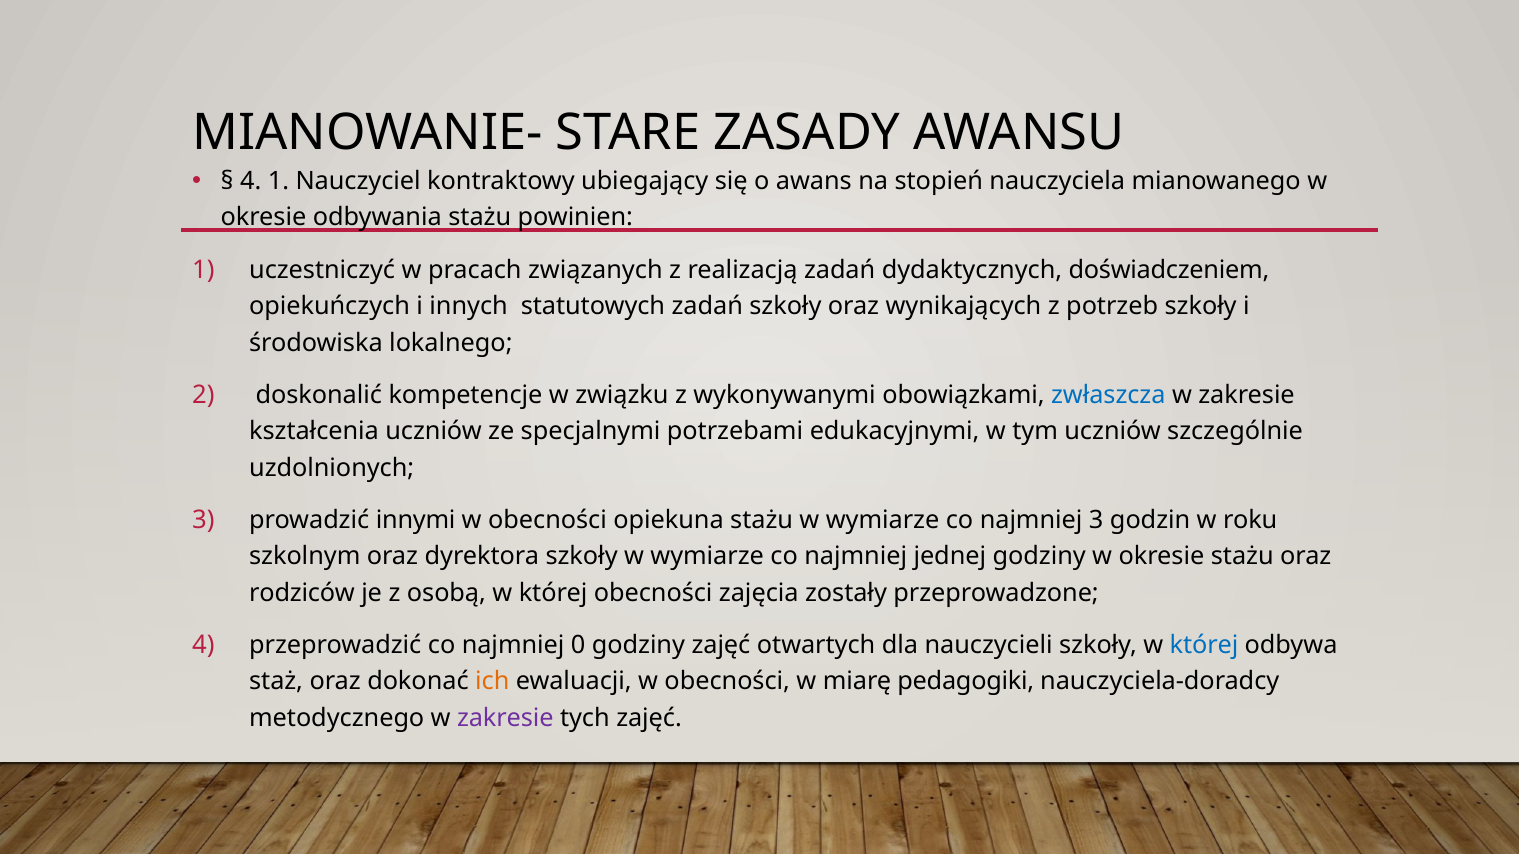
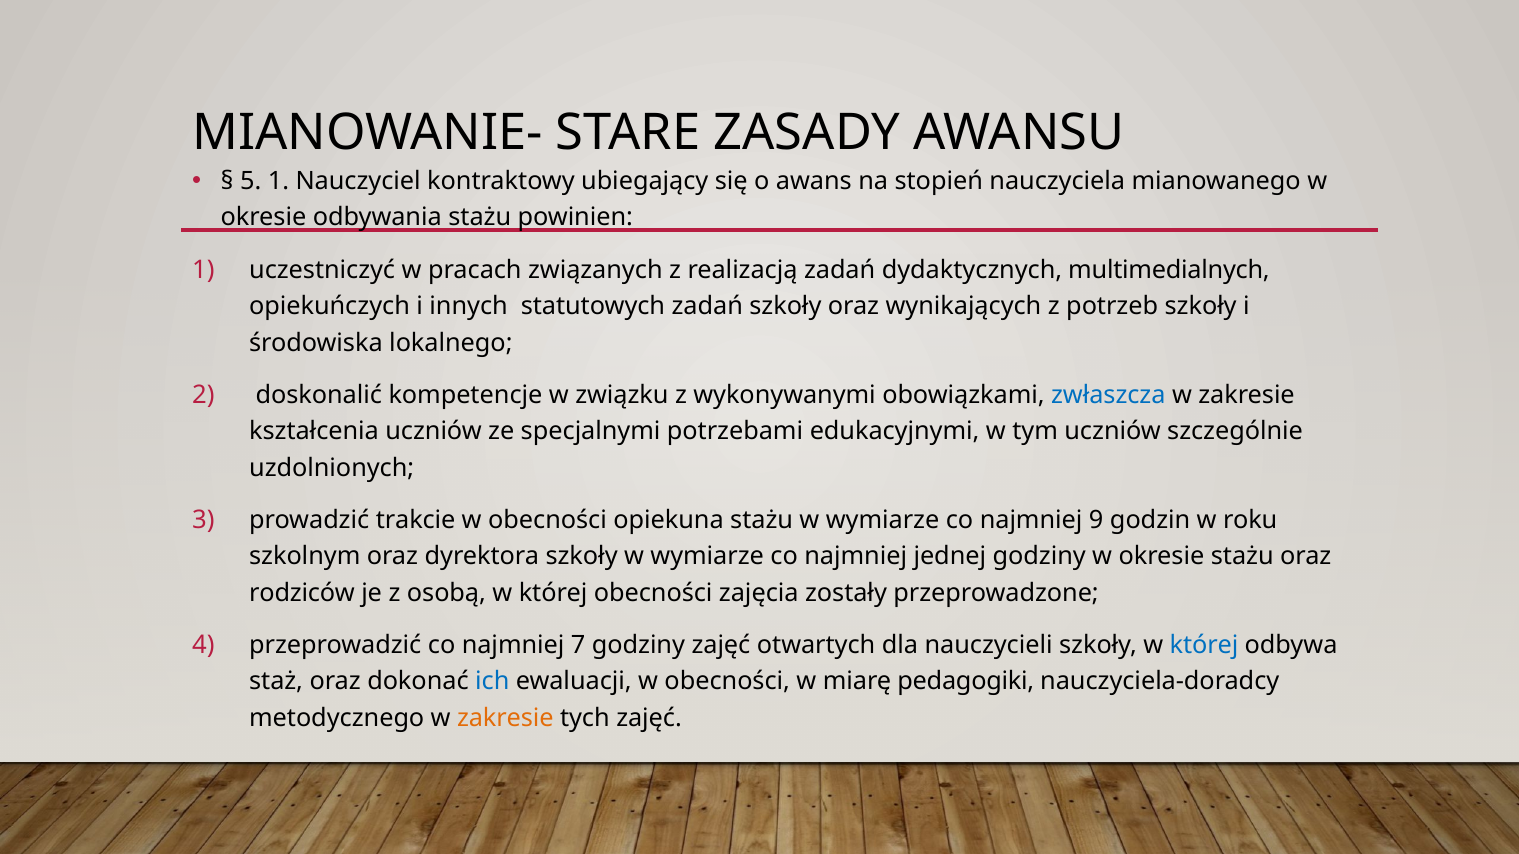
4 at (251, 181): 4 -> 5
doświadczeniem: doświadczeniem -> multimedialnych
innymi: innymi -> trakcie
najmniej 3: 3 -> 9
0: 0 -> 7
ich colour: orange -> blue
zakresie at (505, 718) colour: purple -> orange
